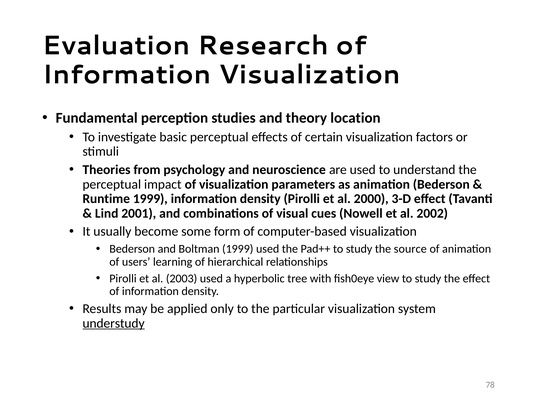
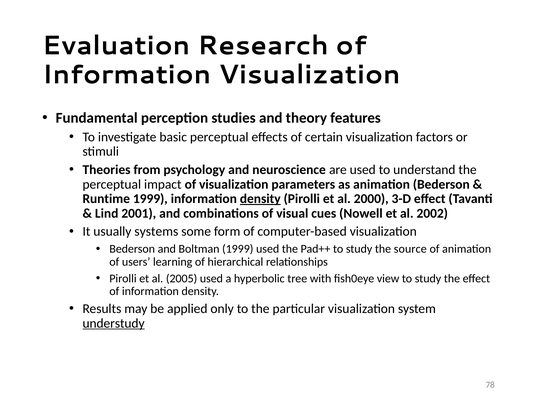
location: location -> features
density at (260, 199) underline: none -> present
become: become -> systems
2003: 2003 -> 2005
